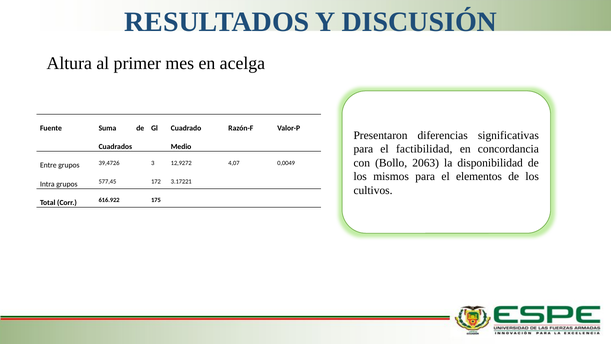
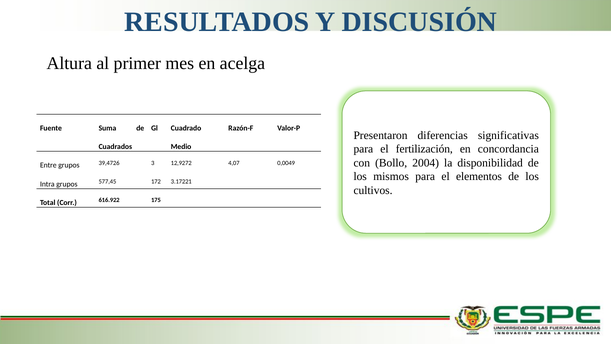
factibilidad: factibilidad -> fertilización
2063: 2063 -> 2004
